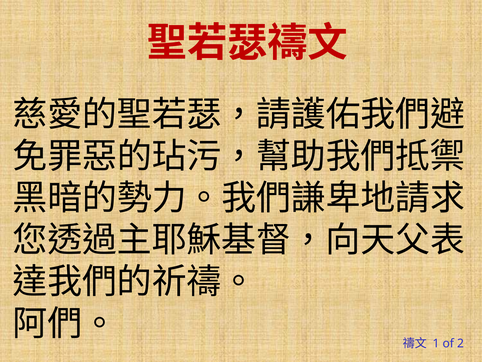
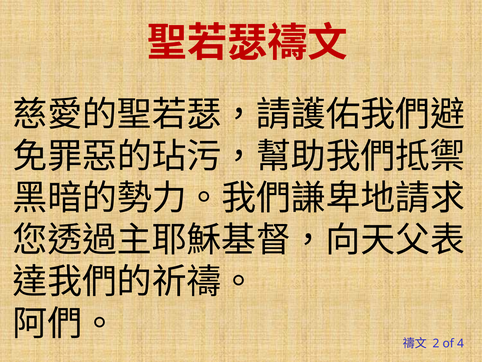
1: 1 -> 2
2: 2 -> 4
